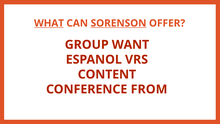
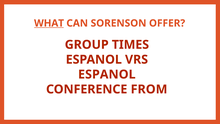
SORENSON underline: present -> none
WANT: WANT -> TIMES
CONTENT at (107, 74): CONTENT -> ESPANOL
